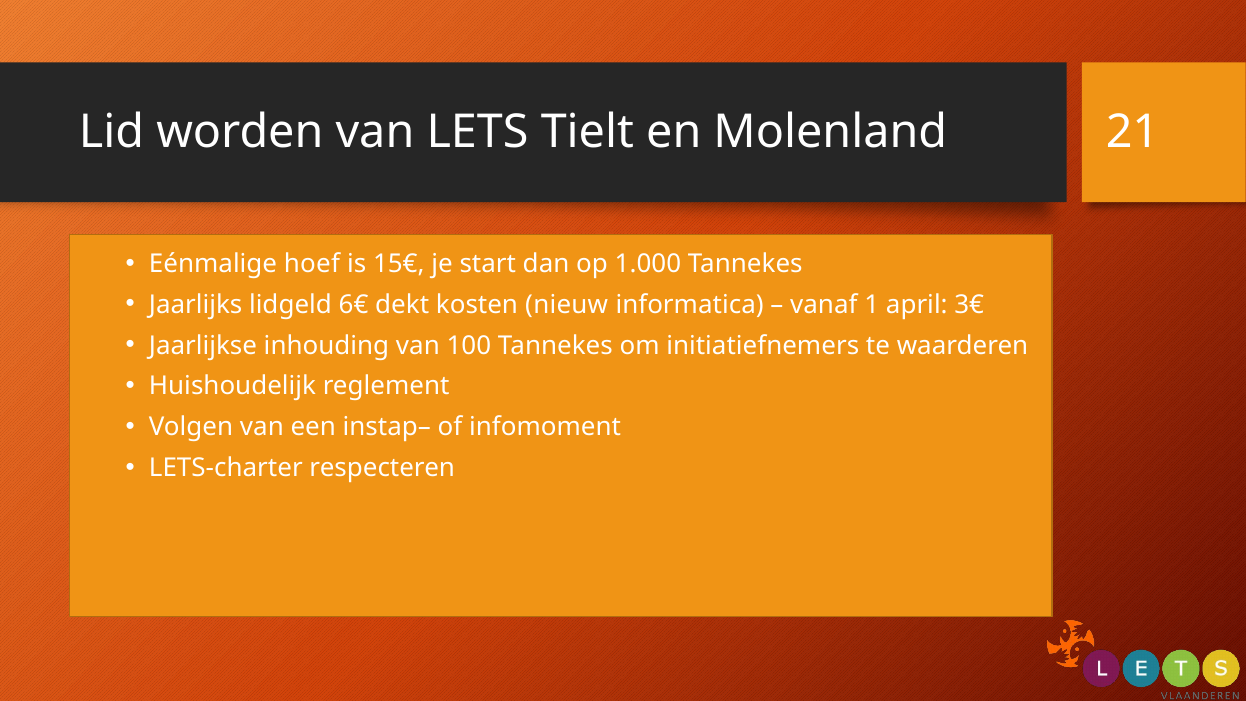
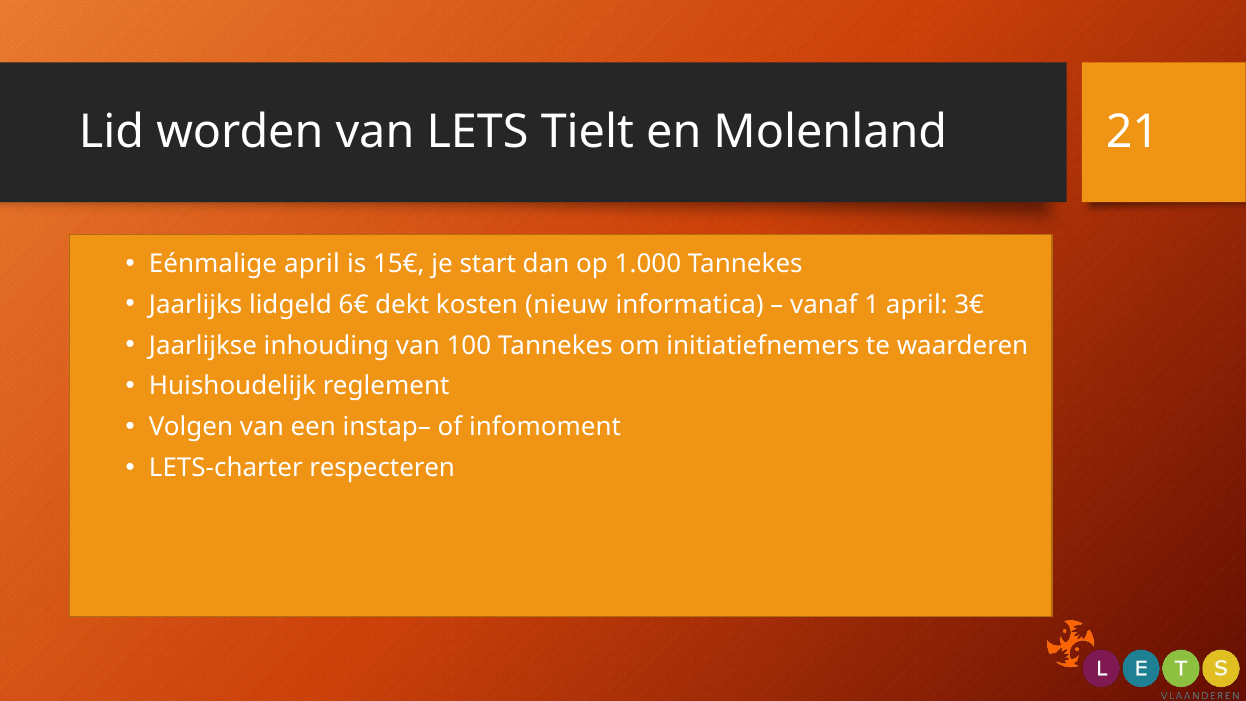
Eénmalige hoef: hoef -> april
